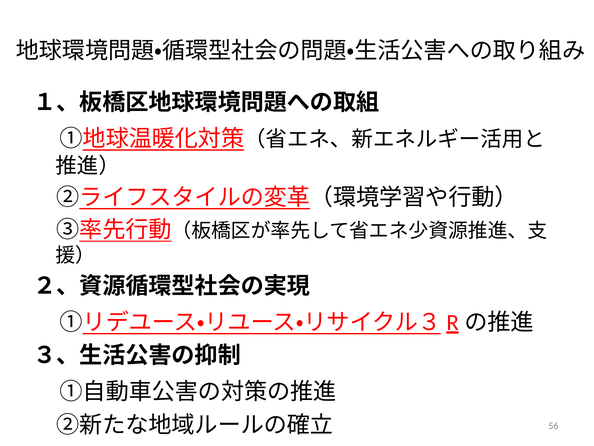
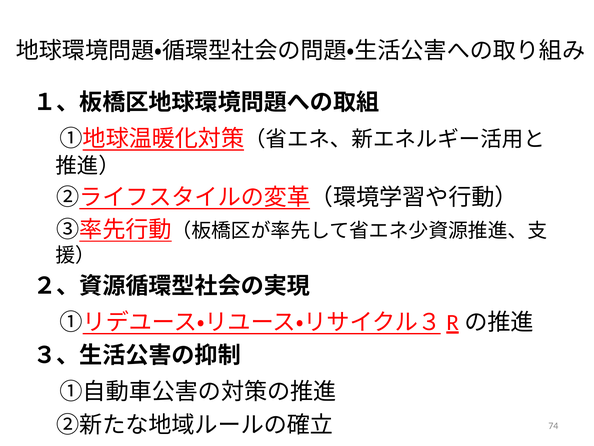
56: 56 -> 74
